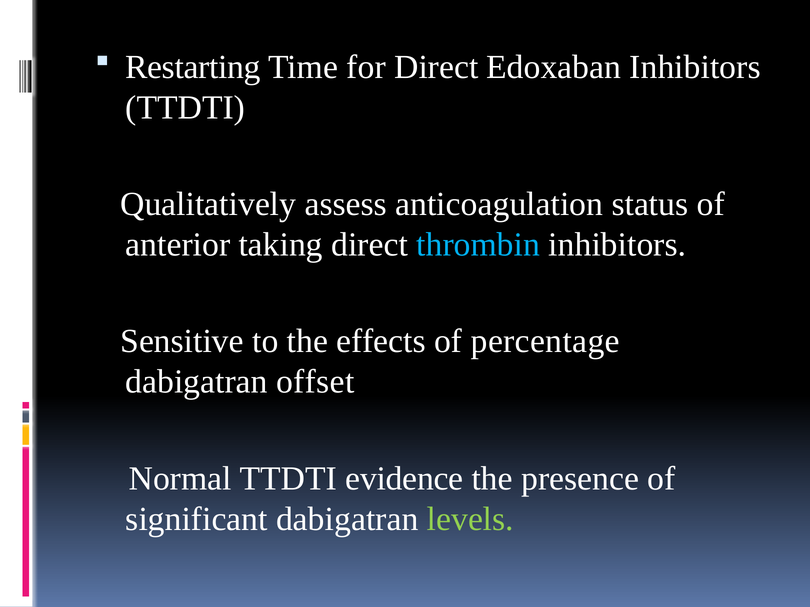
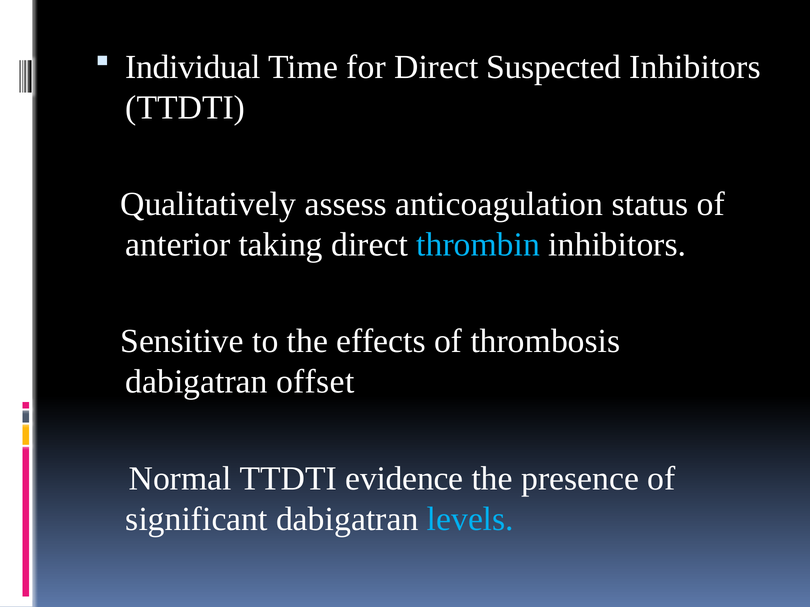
Restarting: Restarting -> Individual
Edoxaban: Edoxaban -> Suspected
percentage: percentage -> thrombosis
levels colour: light green -> light blue
